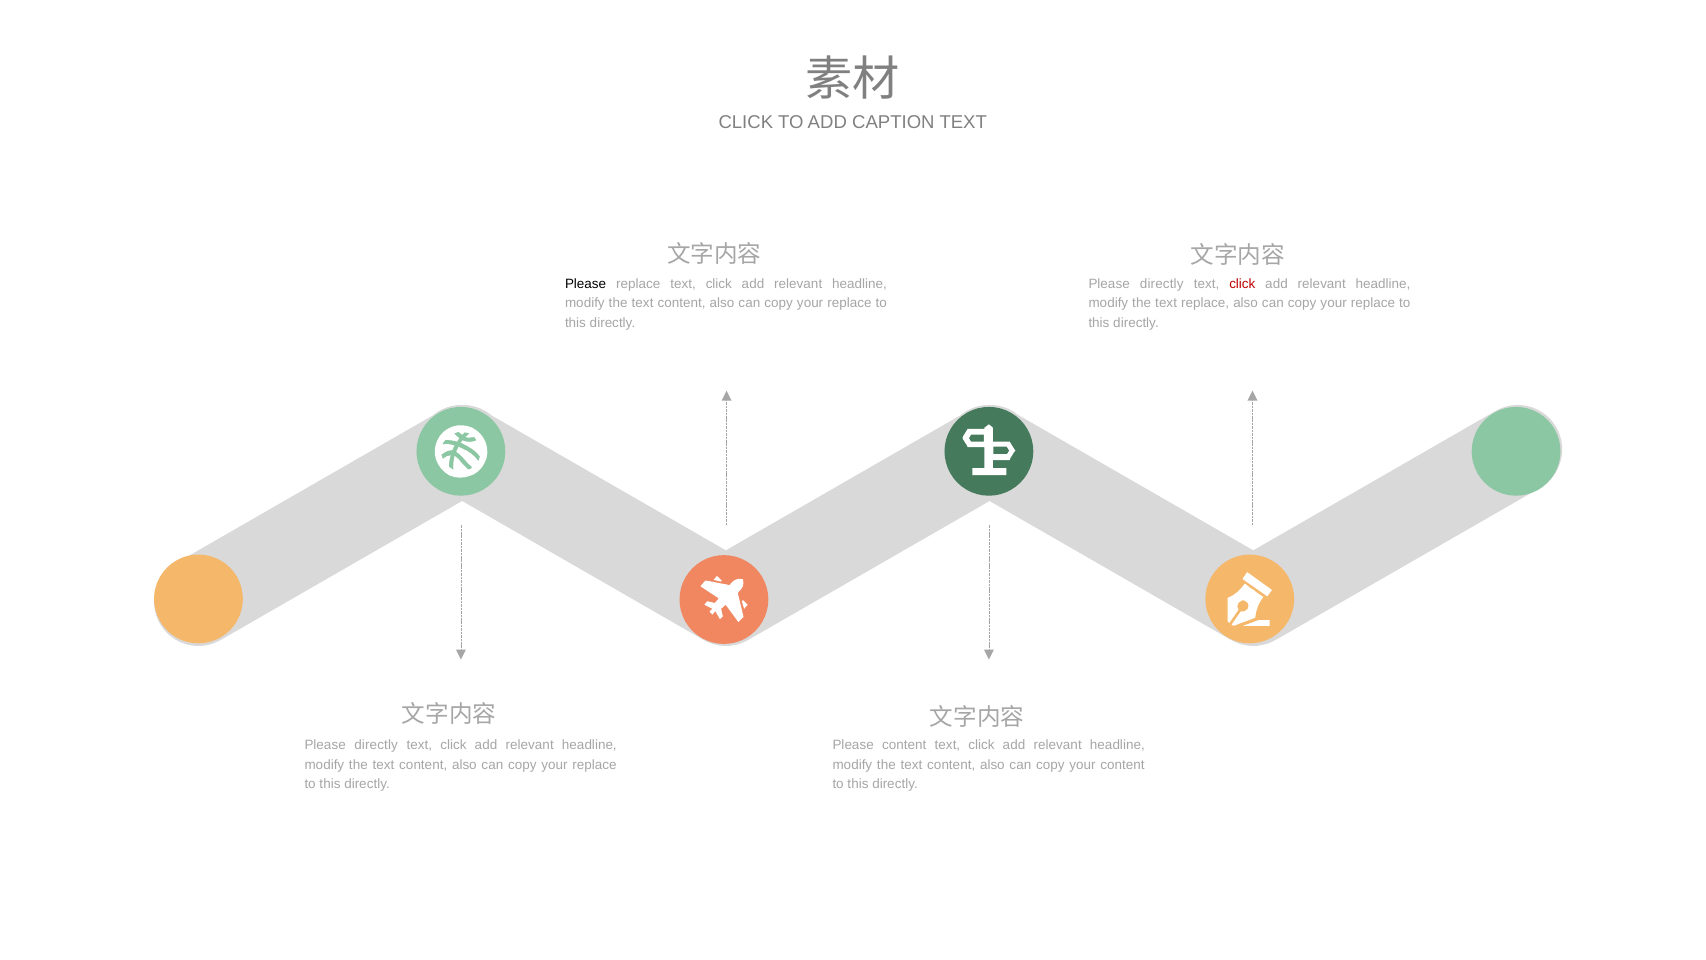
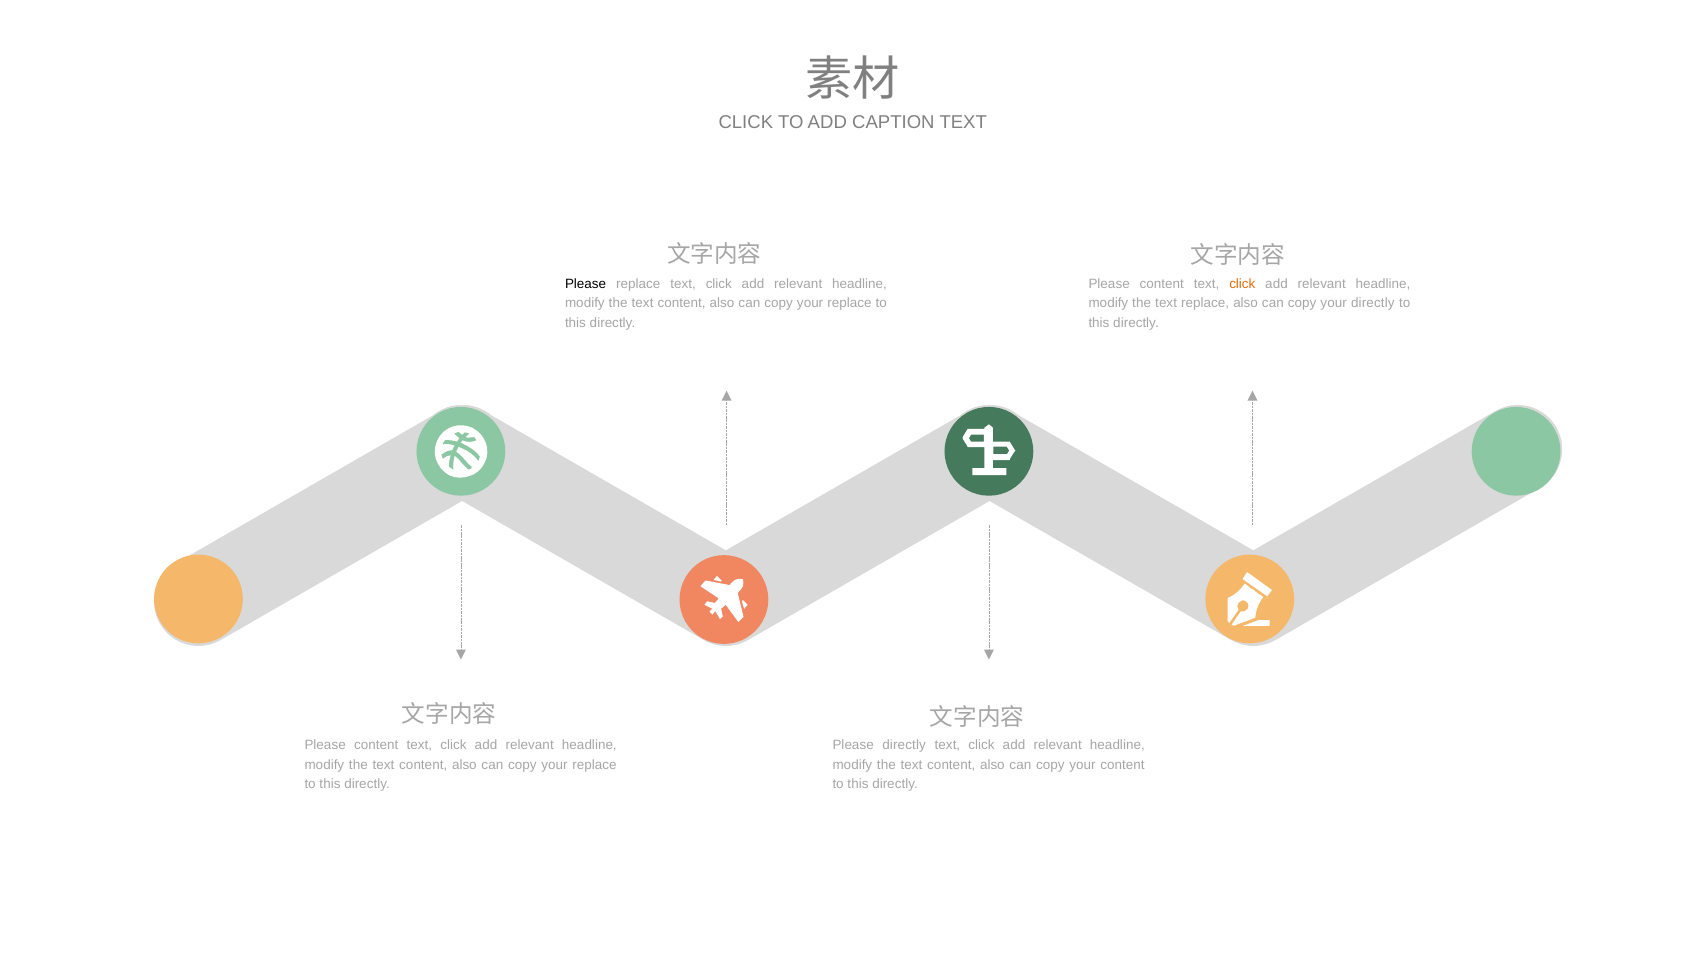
directly at (1162, 284): directly -> content
click at (1242, 284) colour: red -> orange
replace at (1373, 303): replace -> directly
directly at (376, 745): directly -> content
Please content: content -> directly
